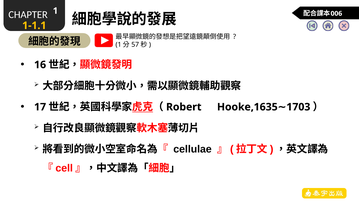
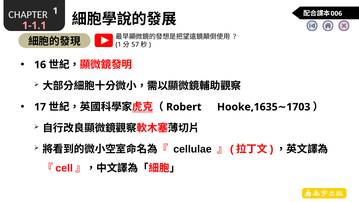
1-1.1 colour: yellow -> pink
